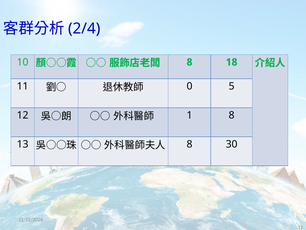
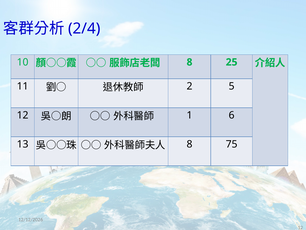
18: 18 -> 25
0: 0 -> 2
1 8: 8 -> 6
30: 30 -> 75
